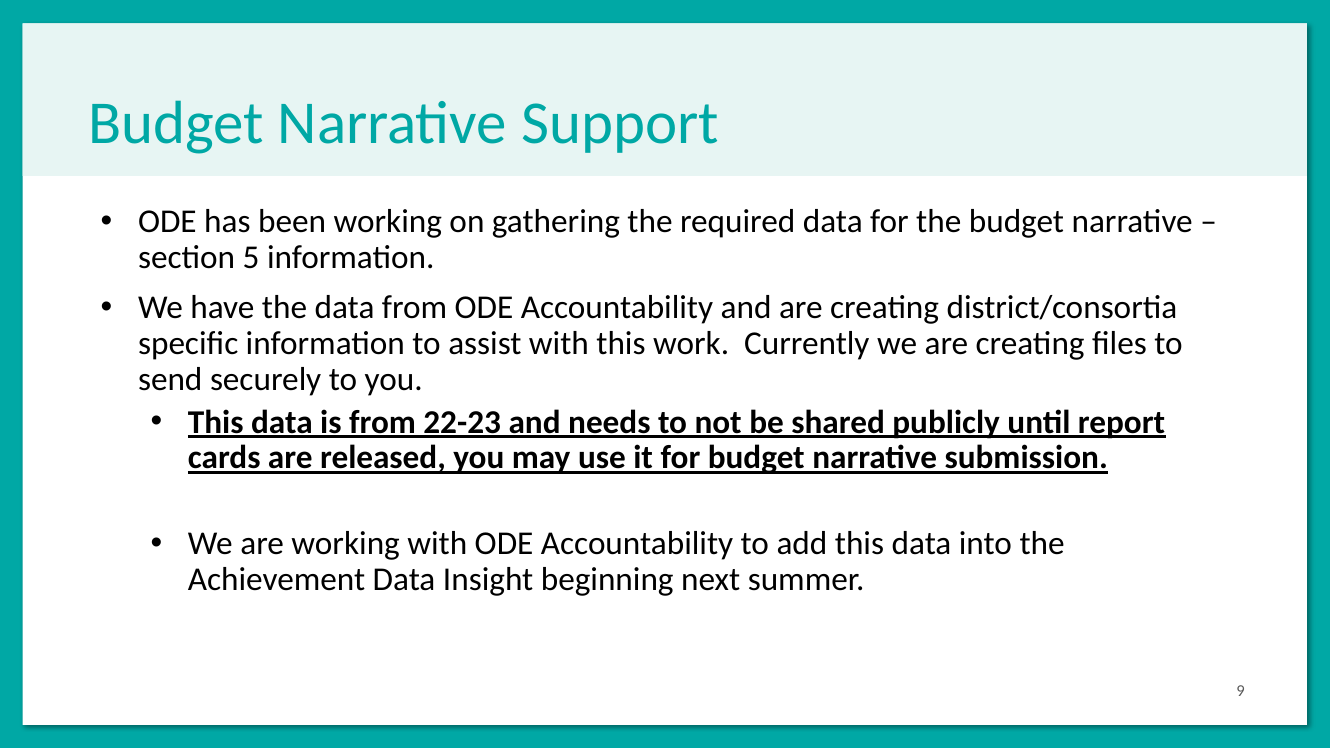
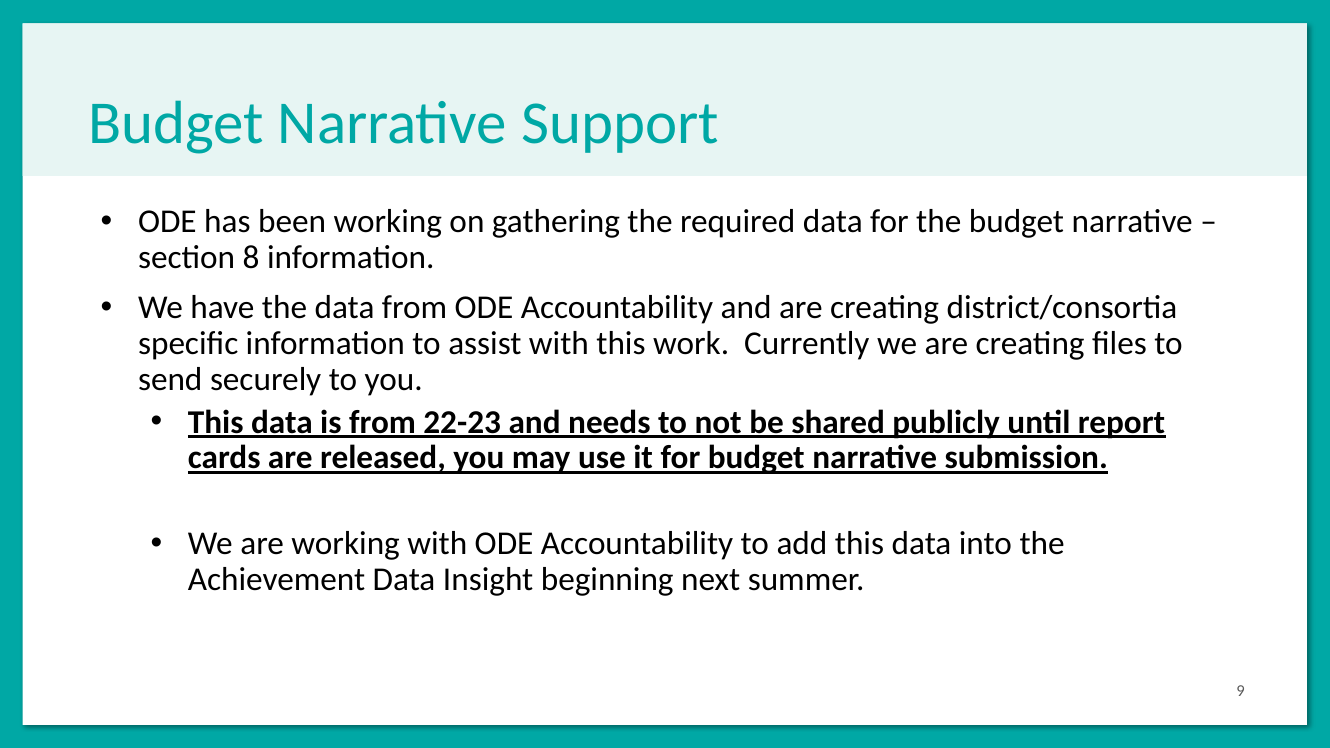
5: 5 -> 8
